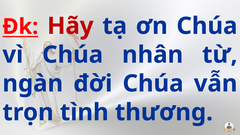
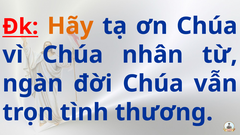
Hãy colour: red -> orange
